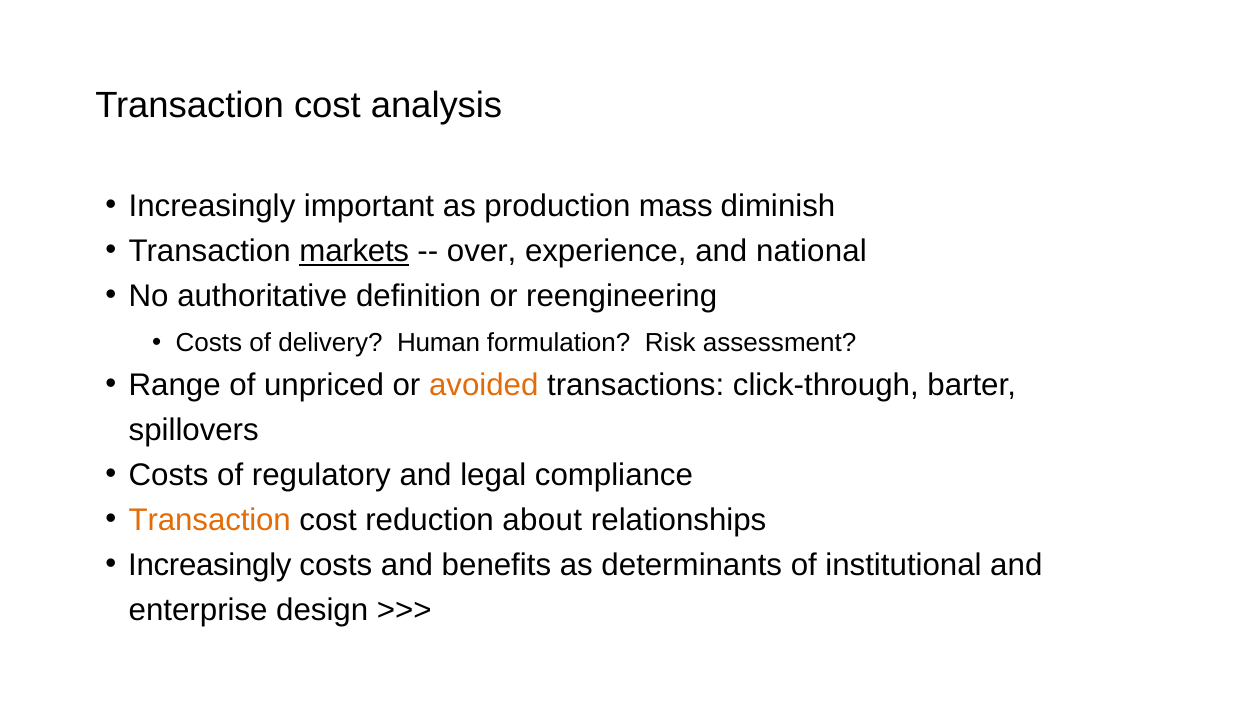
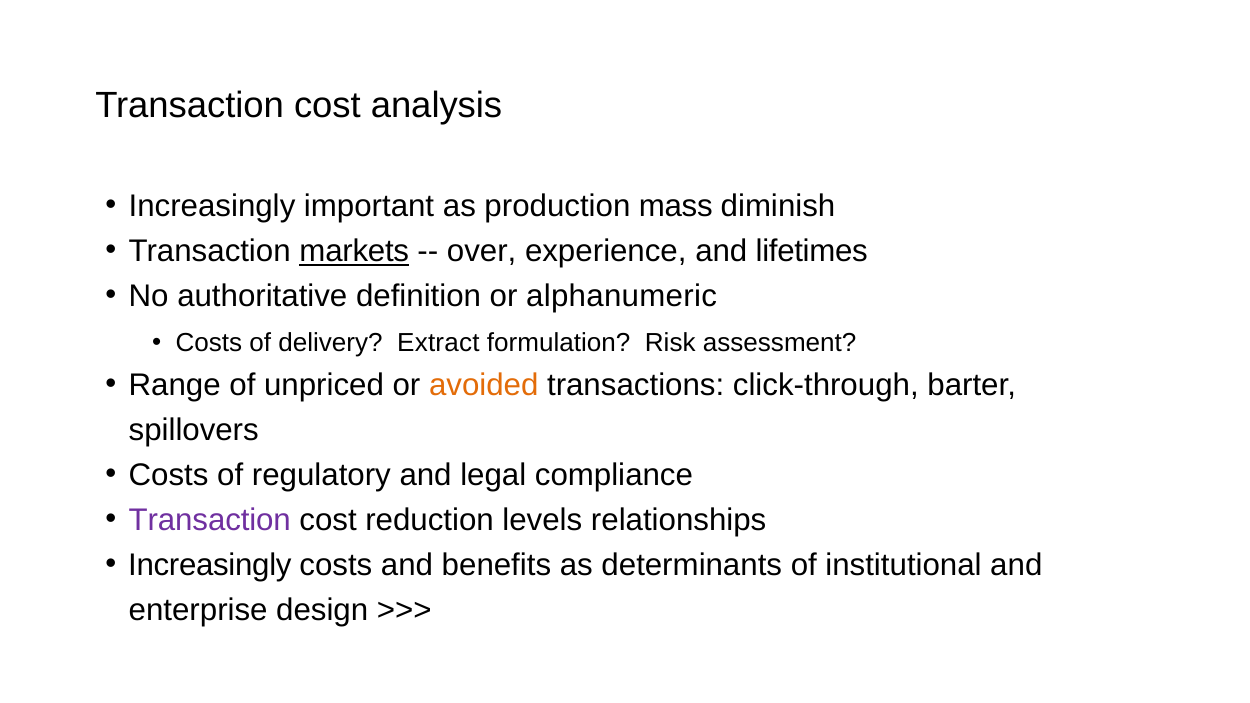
national: national -> lifetimes
reengineering: reengineering -> alphanumeric
Human: Human -> Extract
Transaction at (210, 520) colour: orange -> purple
about: about -> levels
